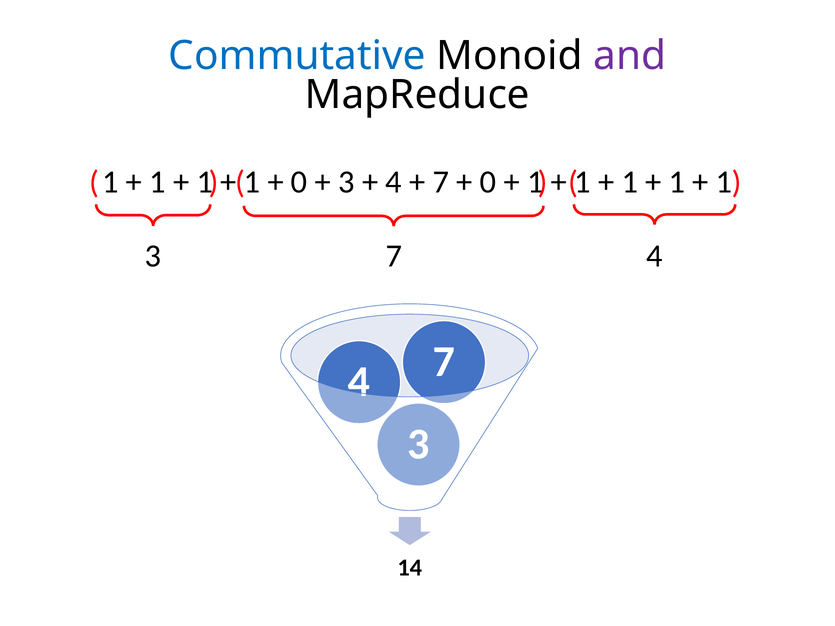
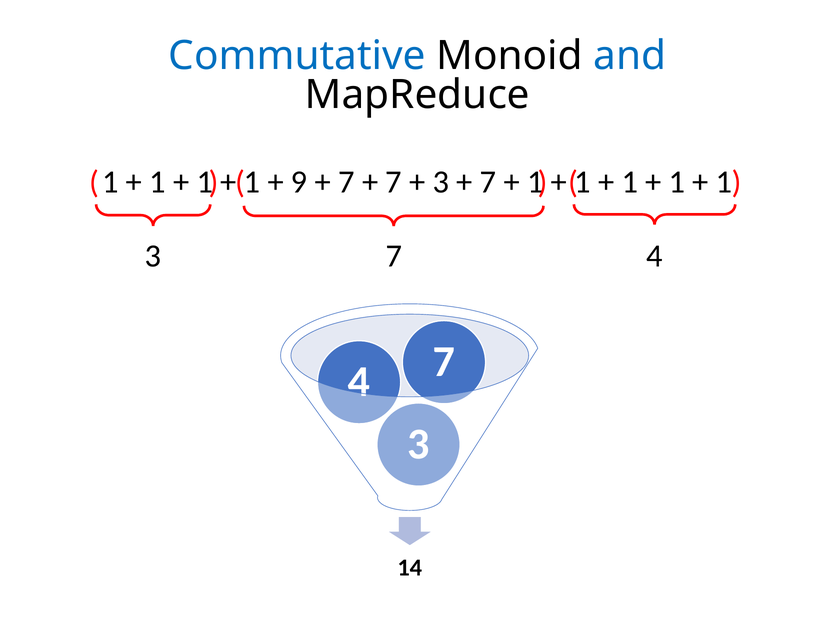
and colour: purple -> blue
0 at (299, 182): 0 -> 9
3 at (346, 182): 3 -> 7
4 at (394, 182): 4 -> 7
7 at (441, 182): 7 -> 3
0 at (488, 182): 0 -> 7
